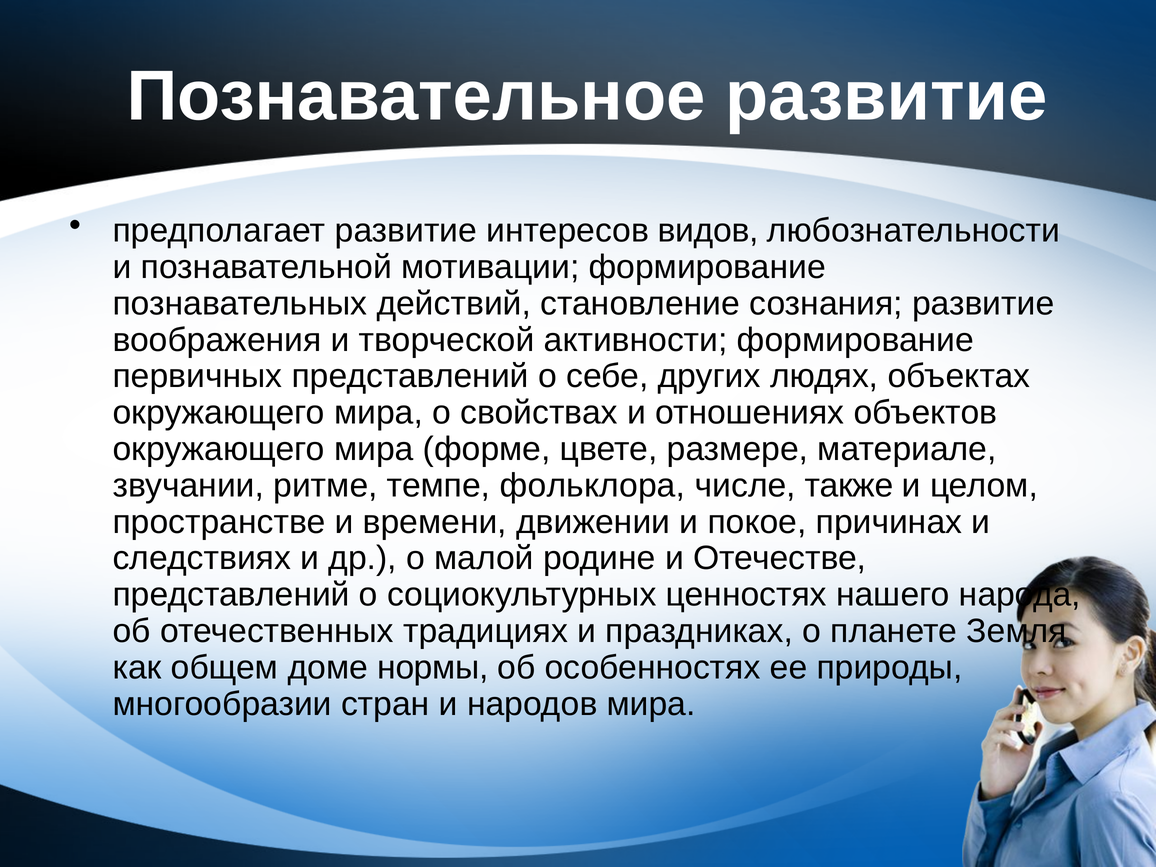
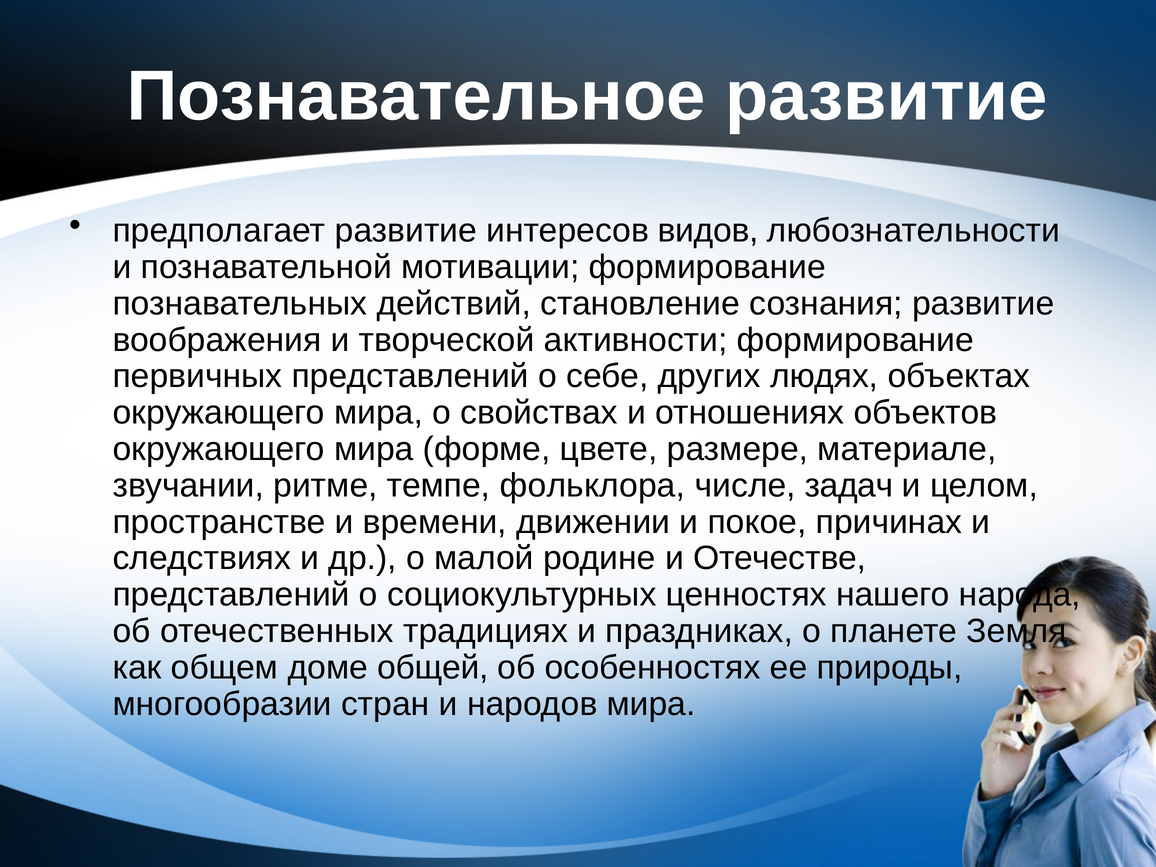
также: также -> задач
нормы: нормы -> общей
